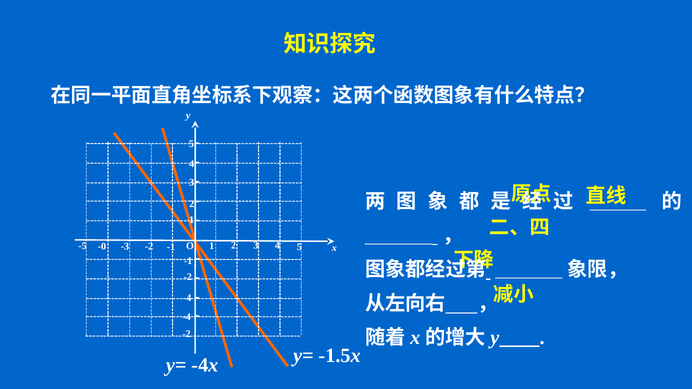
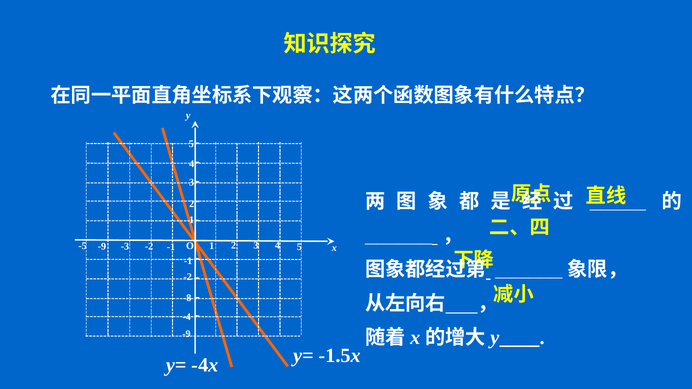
-0 at (102, 246): -0 -> -9
-4 at (187, 298): -4 -> -8
-2 at (186, 334): -2 -> -9
